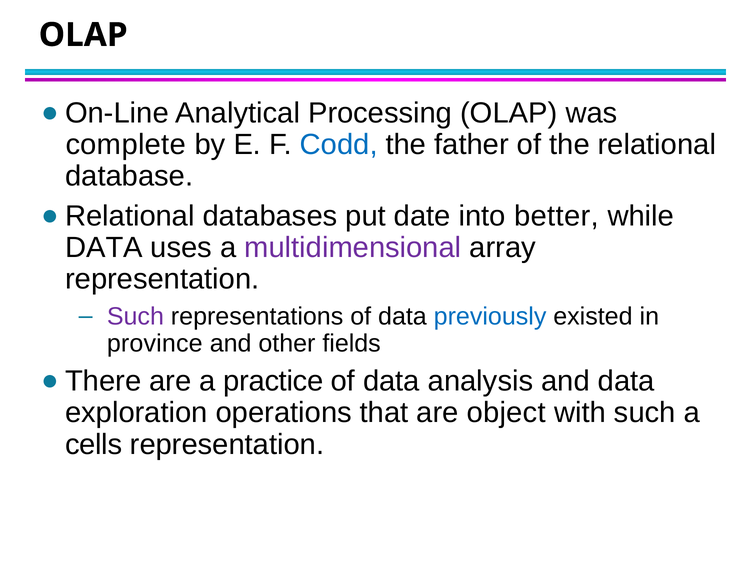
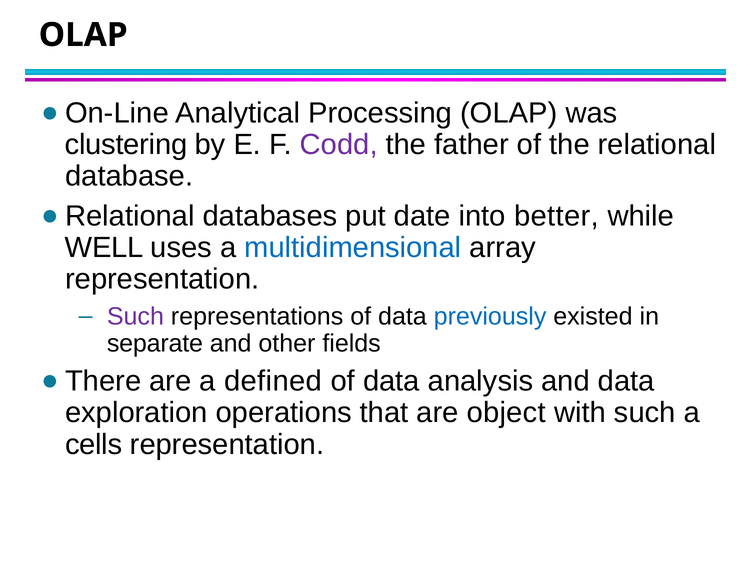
complete: complete -> clustering
Codd colour: blue -> purple
DATA at (104, 248): DATA -> WELL
multidimensional colour: purple -> blue
province: province -> separate
practice: practice -> defined
